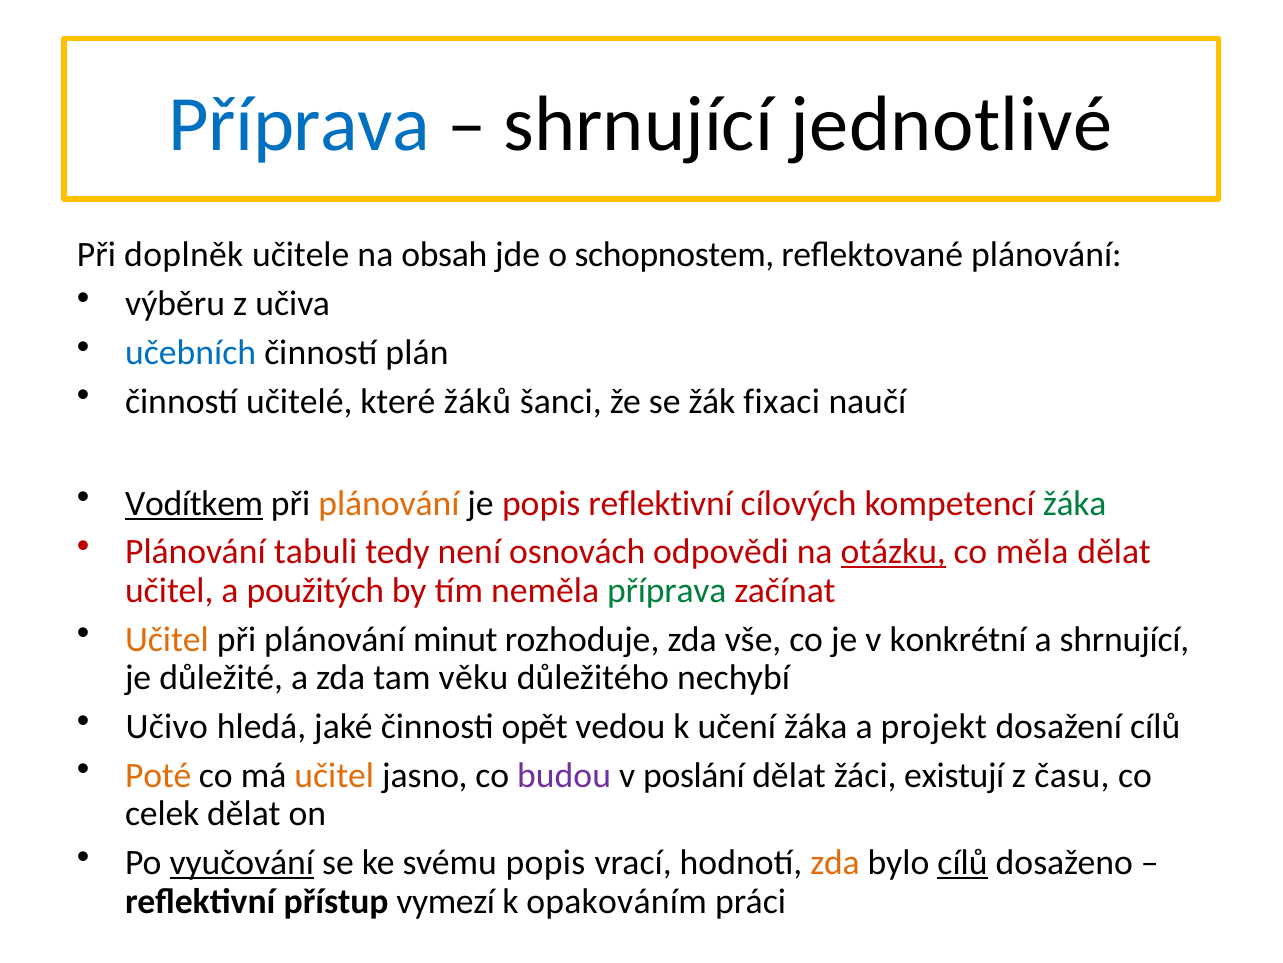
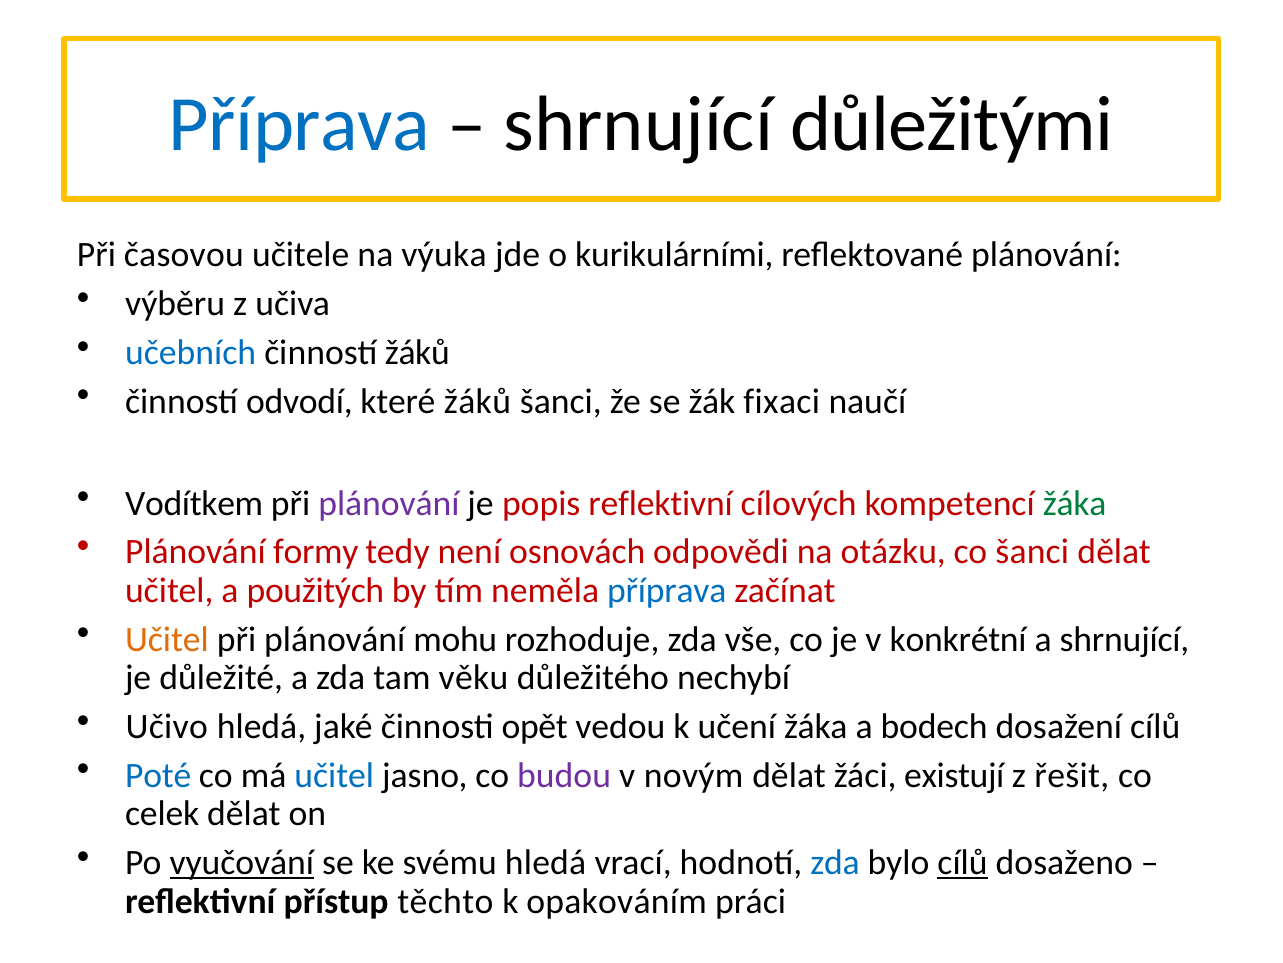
jednotlivé: jednotlivé -> důležitými
doplněk: doplněk -> časovou
obsah: obsah -> výuka
schopnostem: schopnostem -> kurikulárními
činností plán: plán -> žáků
učitelé: učitelé -> odvodí
Vodítkem underline: present -> none
plánování at (389, 503) colour: orange -> purple
tabuli: tabuli -> formy
otázku underline: present -> none
co měla: měla -> šanci
příprava at (667, 590) colour: green -> blue
minut: minut -> mohu
projekt: projekt -> bodech
Poté colour: orange -> blue
učitel at (334, 775) colour: orange -> blue
poslání: poslání -> novým
času: času -> řešit
svému popis: popis -> hledá
zda at (835, 862) colour: orange -> blue
vymezí: vymezí -> těchto
